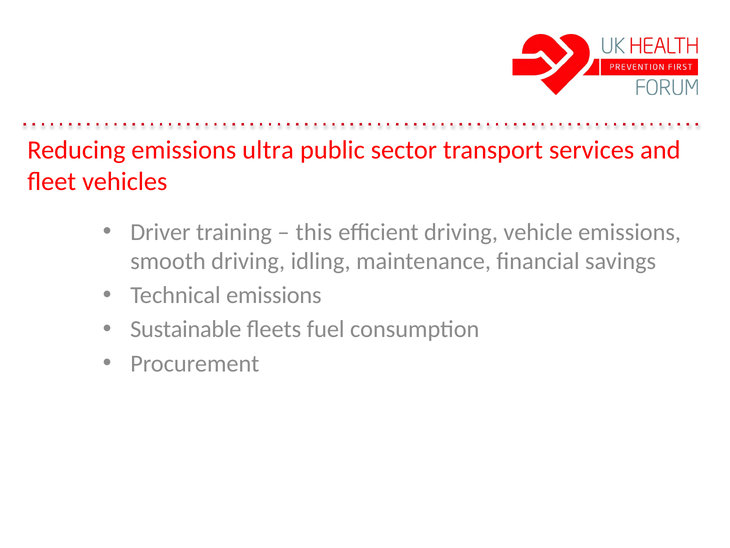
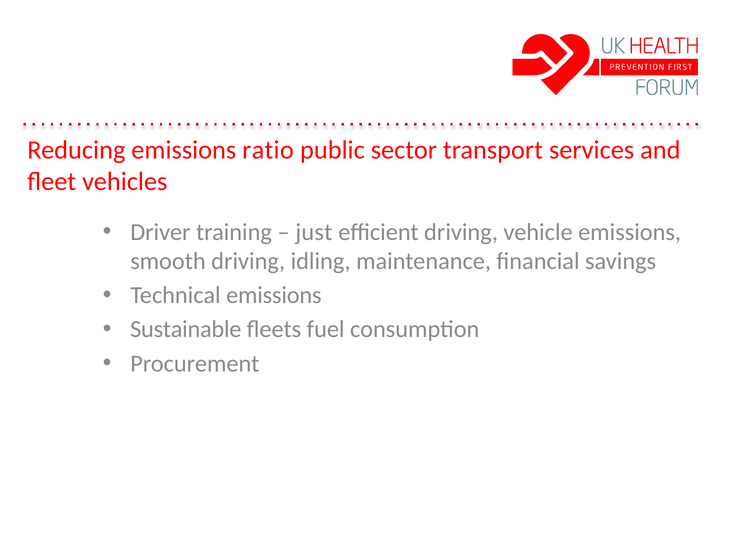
ultra: ultra -> ratio
this: this -> just
